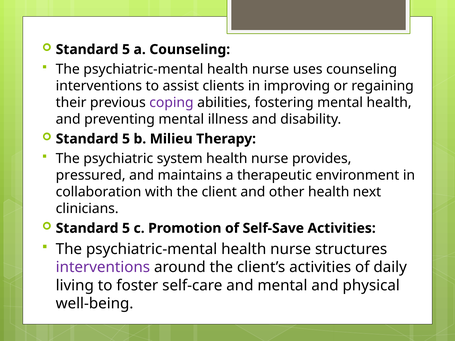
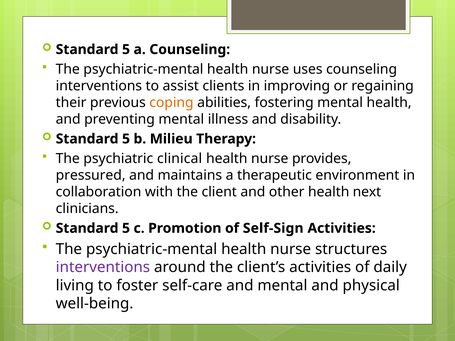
coping colour: purple -> orange
system: system -> clinical
Self-Save: Self-Save -> Self-Sign
